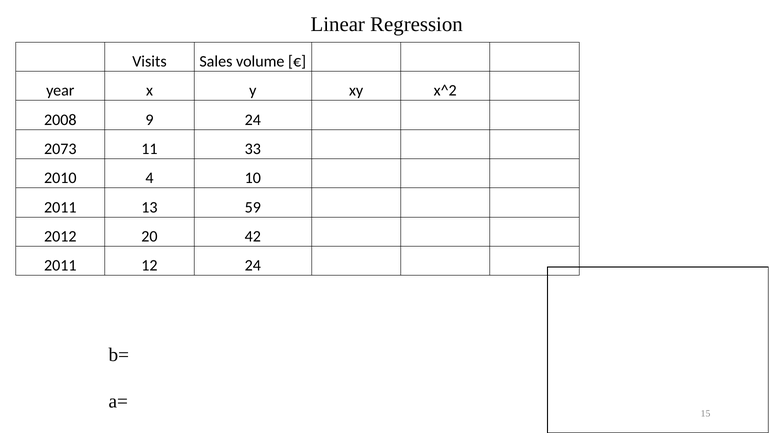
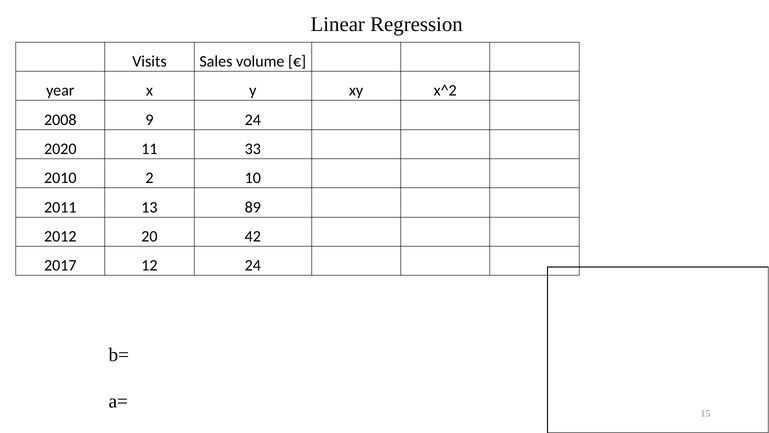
2073: 2073 -> 2020
4: 4 -> 2
59: 59 -> 89
2011 at (60, 265): 2011 -> 2017
